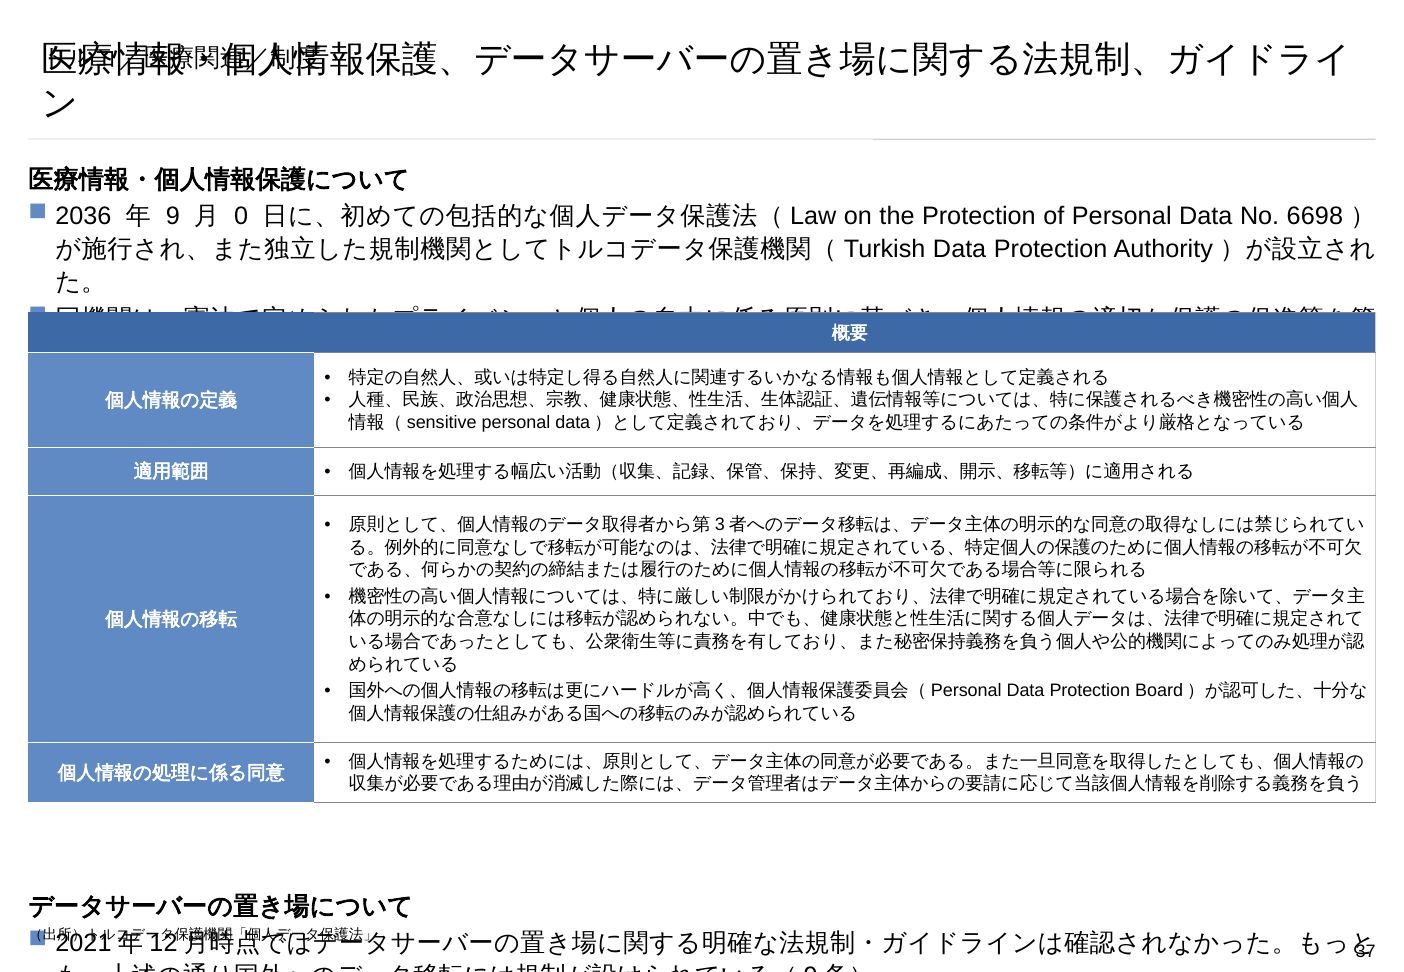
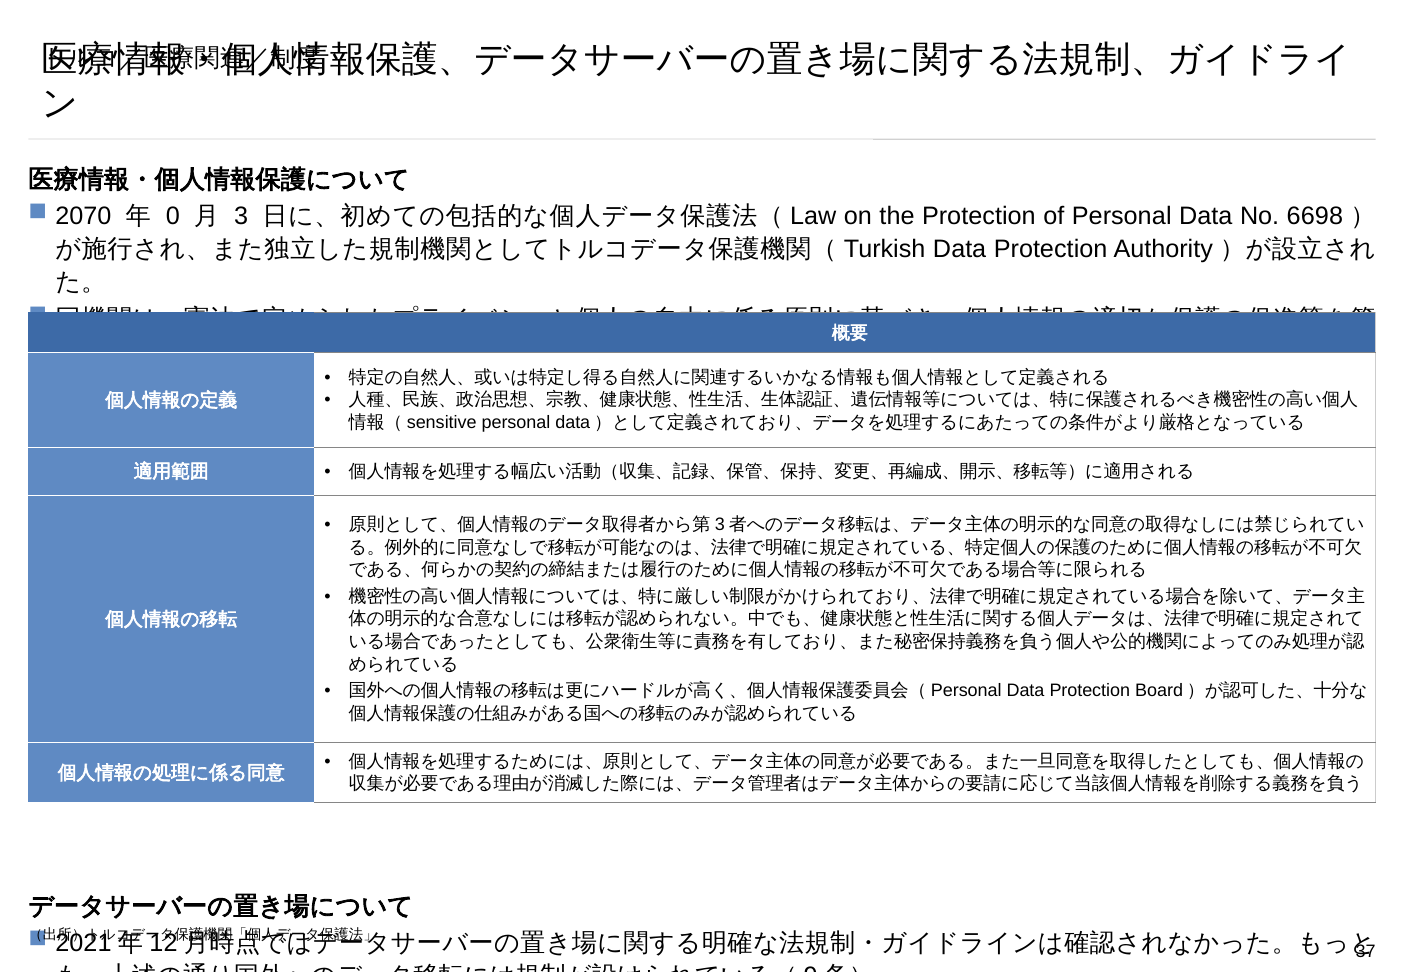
2036: 2036 -> 2070
9: 9 -> 0
0: 0 -> 3
